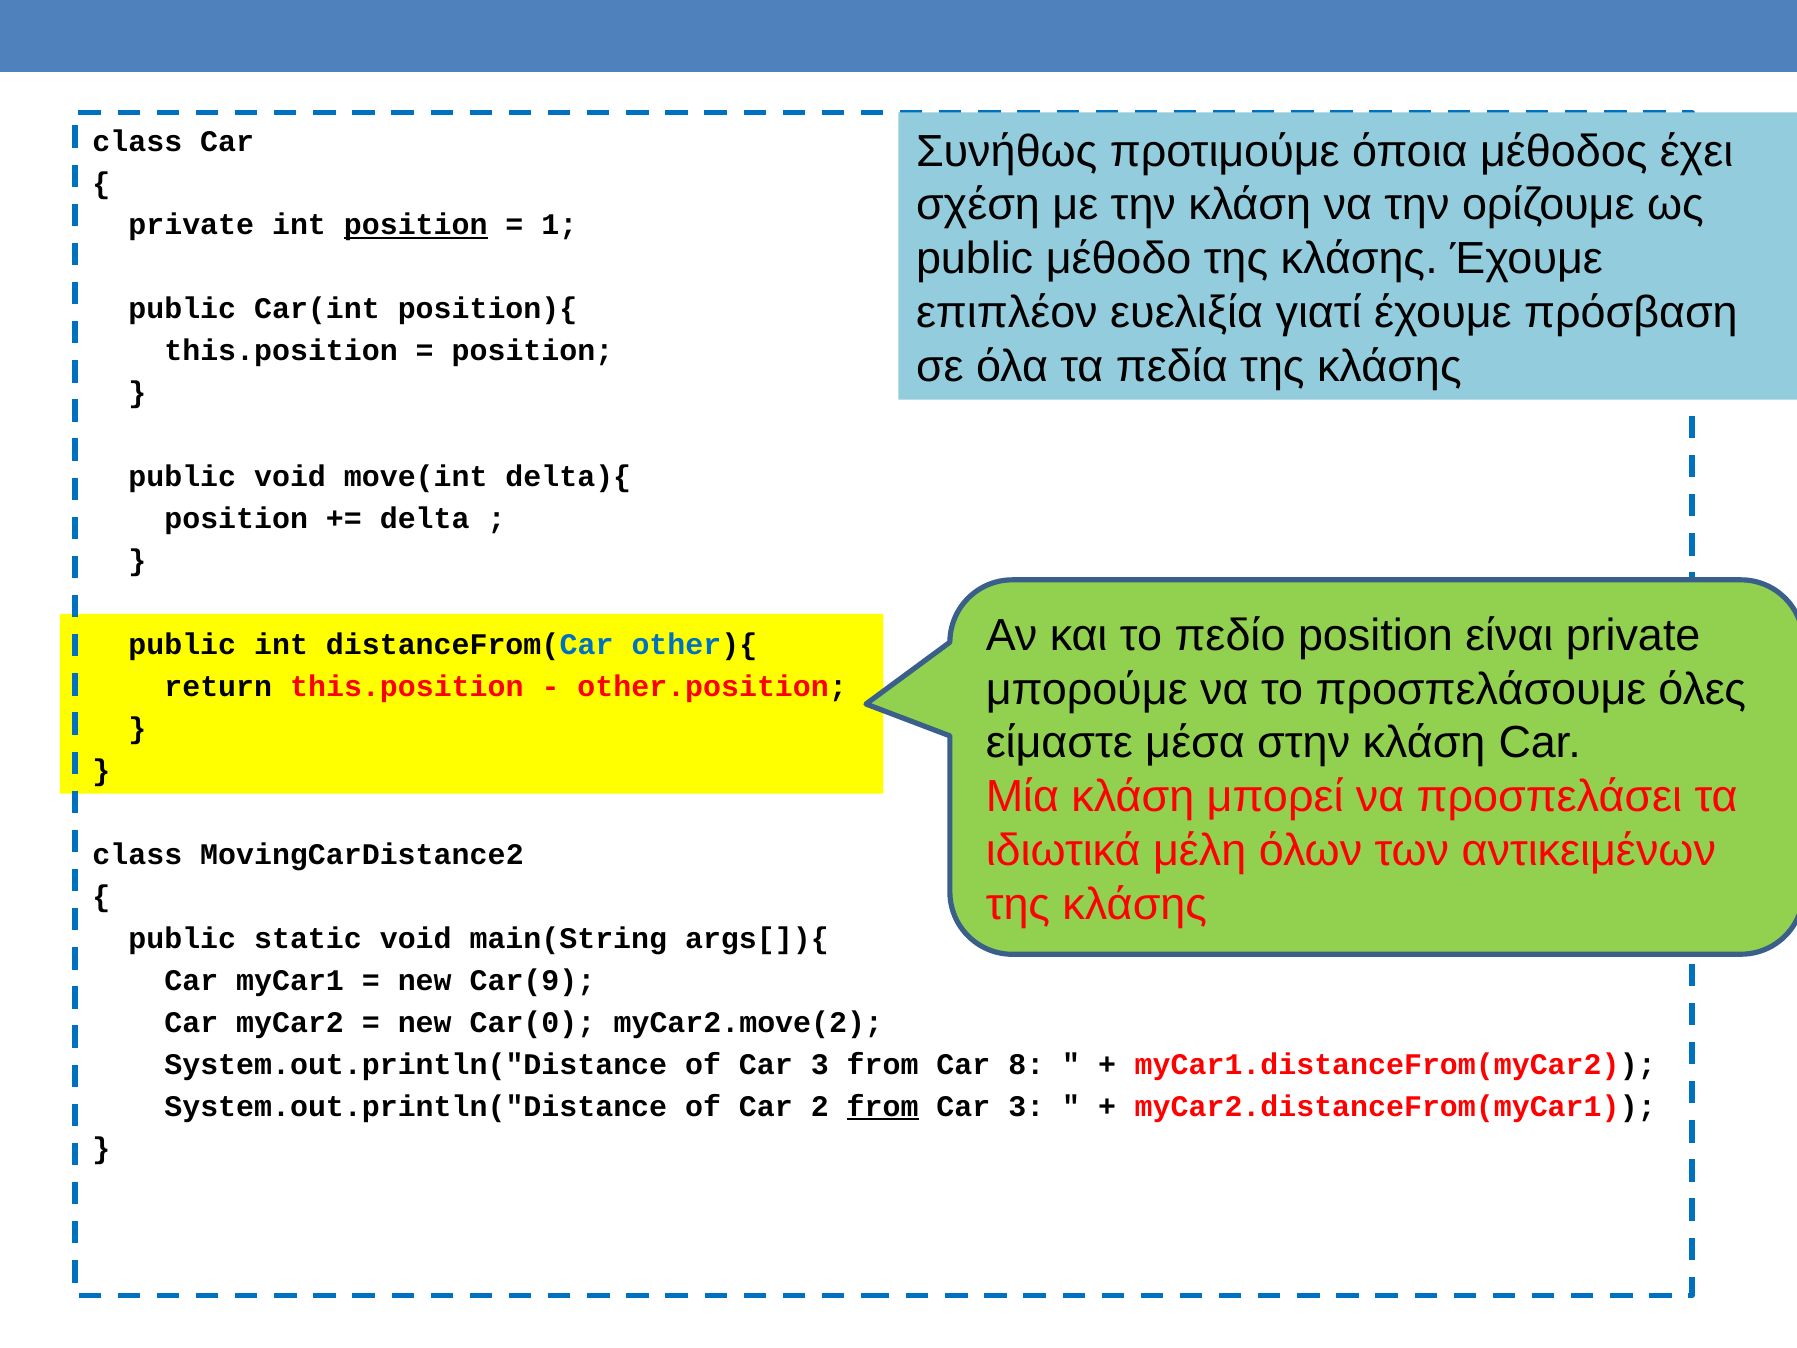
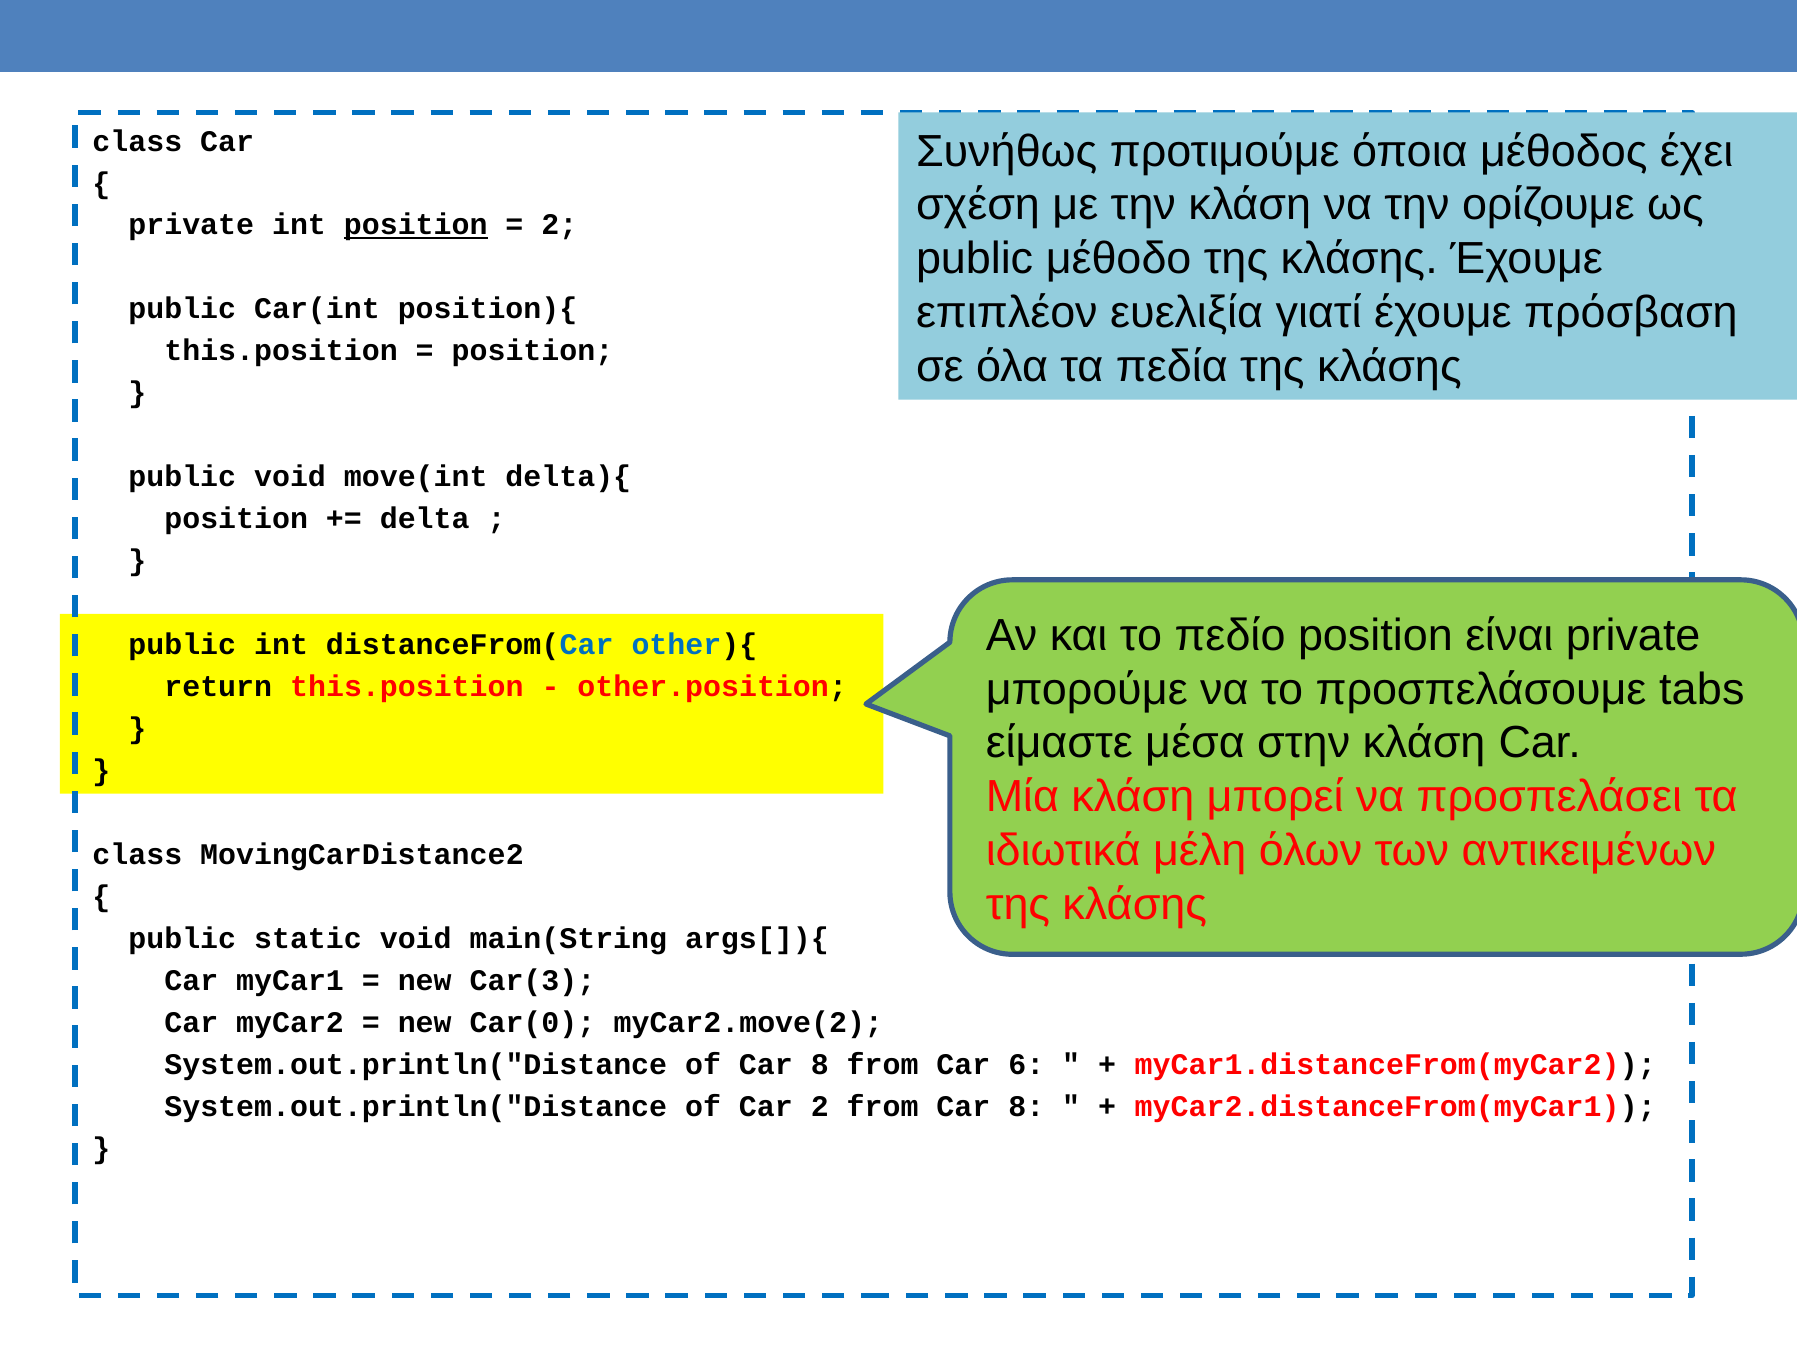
1 at (559, 225): 1 -> 2
όλες: όλες -> tabs
Car(9: Car(9 -> Car(3
of Car 3: 3 -> 8
8: 8 -> 6
from at (883, 1106) underline: present -> none
3 at (1026, 1106): 3 -> 8
